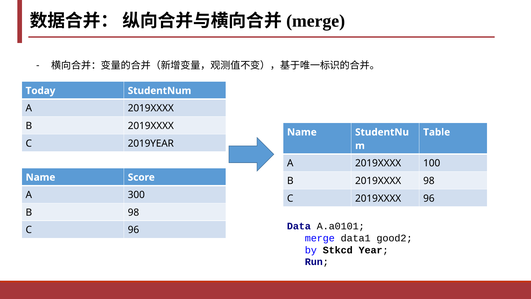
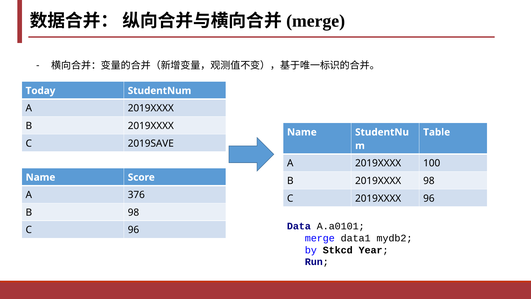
2019YEAR: 2019YEAR -> 2019SAVE
300: 300 -> 376
good2: good2 -> mydb2
